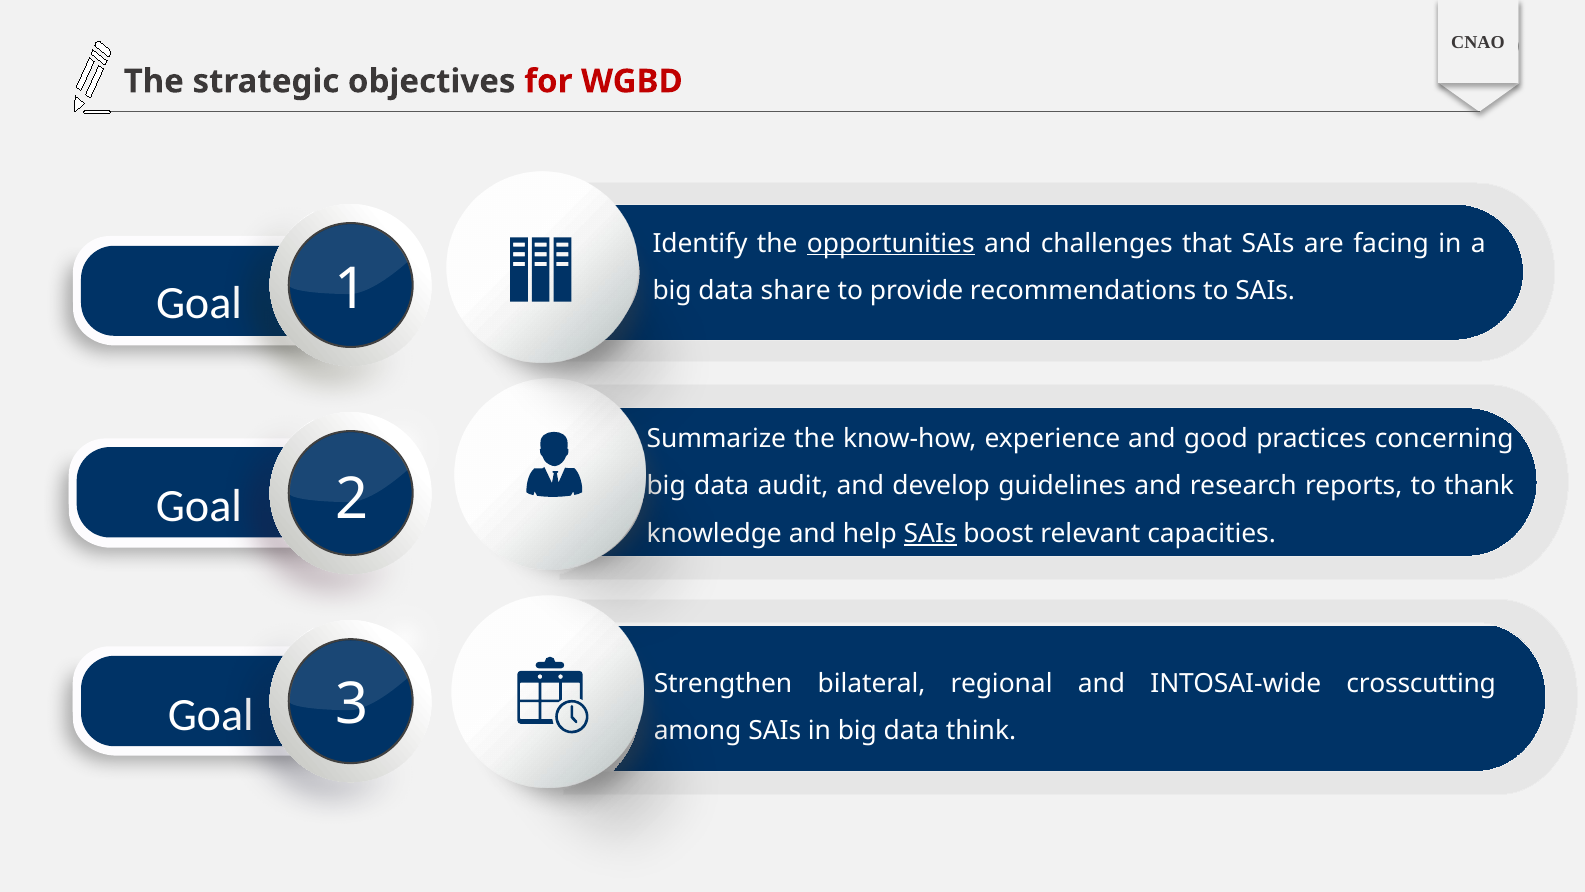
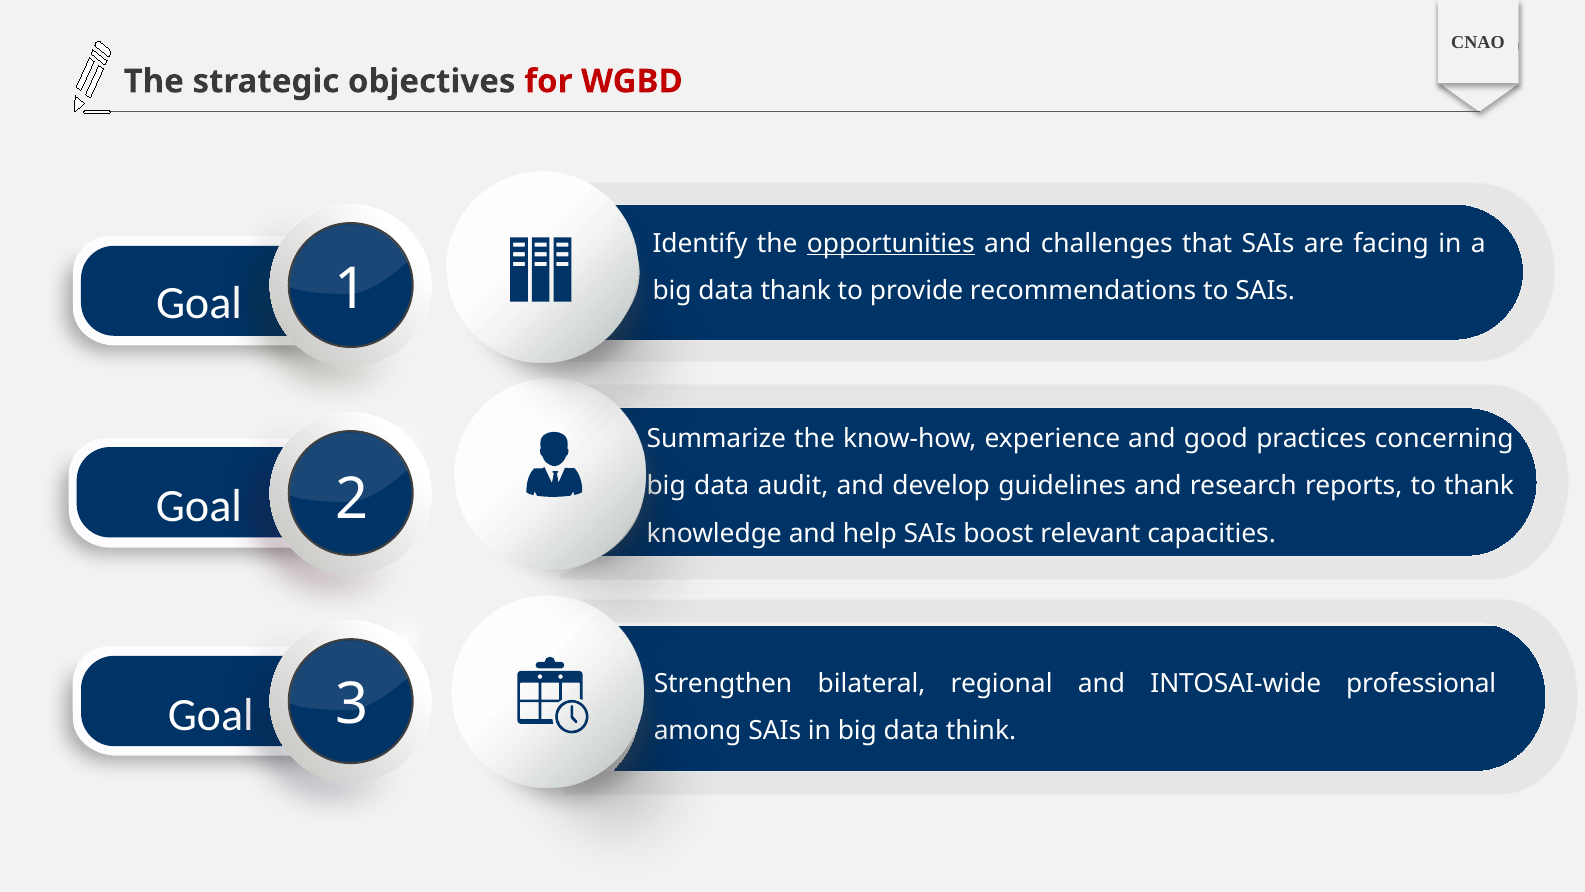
share at (796, 291): share -> thank
SAIs at (930, 533) underline: present -> none
crosscutting: crosscutting -> professional
